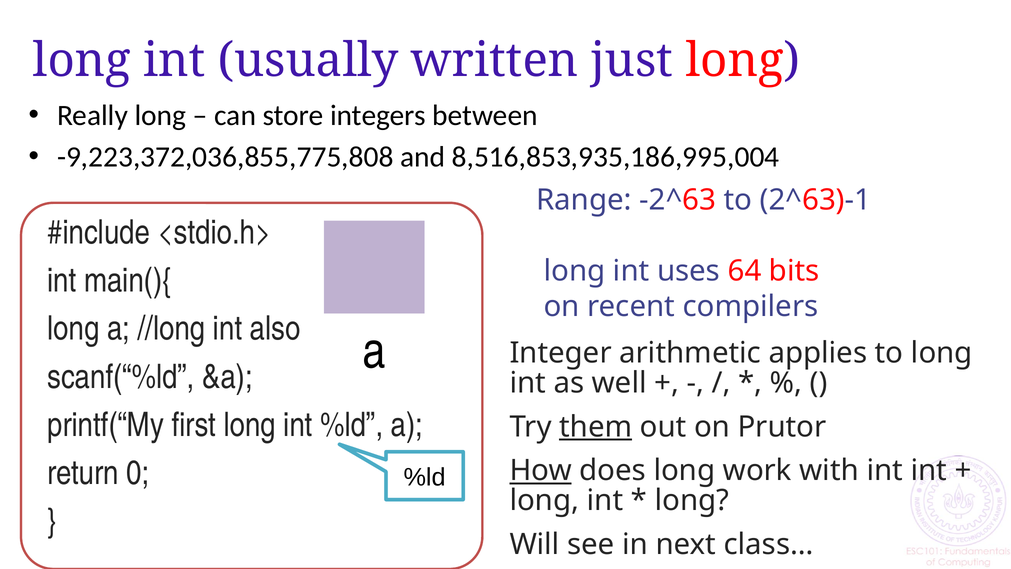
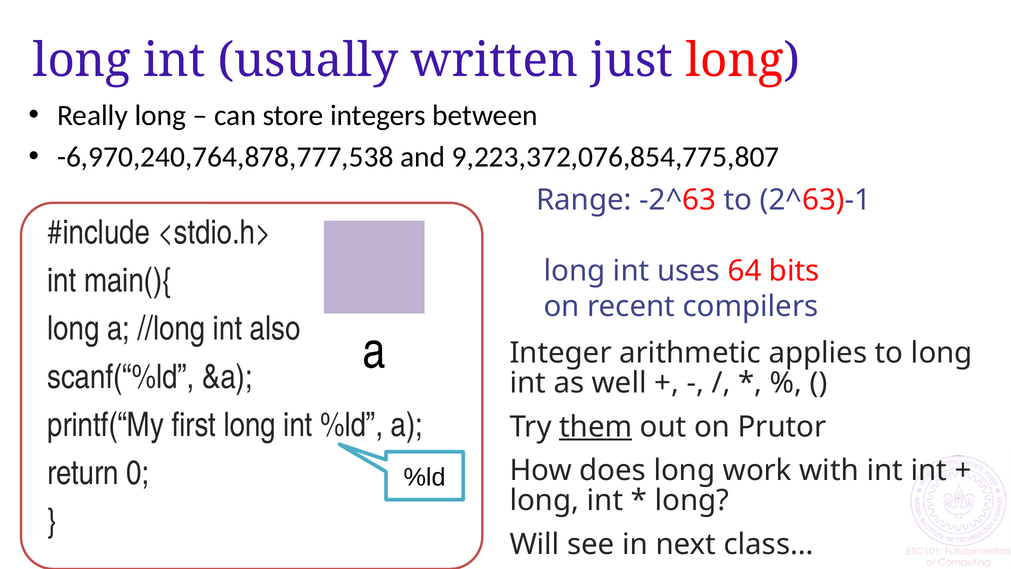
-9,223,372,036,855,775,808: -9,223,372,036,855,775,808 -> -6,970,240,764,878,777,538
8,516,853,935,186,995,004: 8,516,853,935,186,995,004 -> 9,223,372,076,854,775,807
How underline: present -> none
